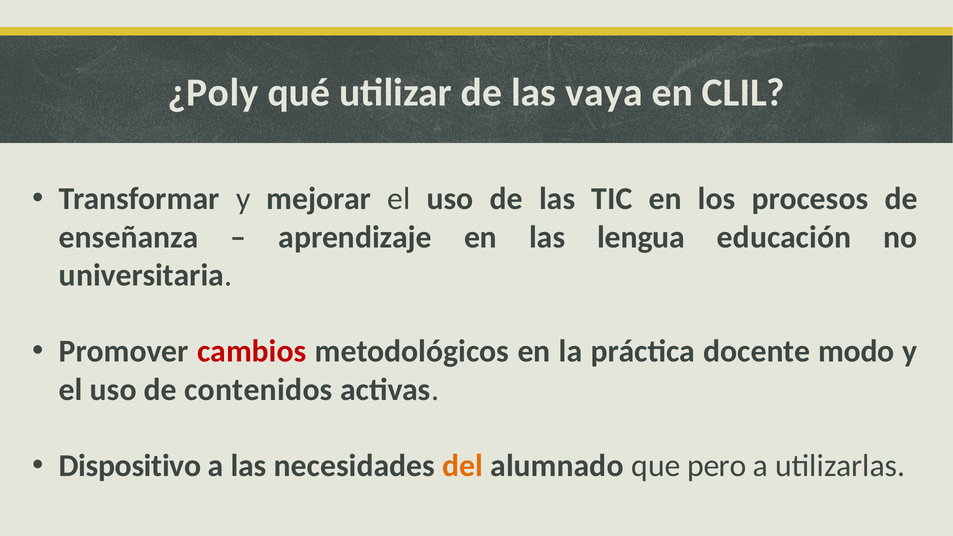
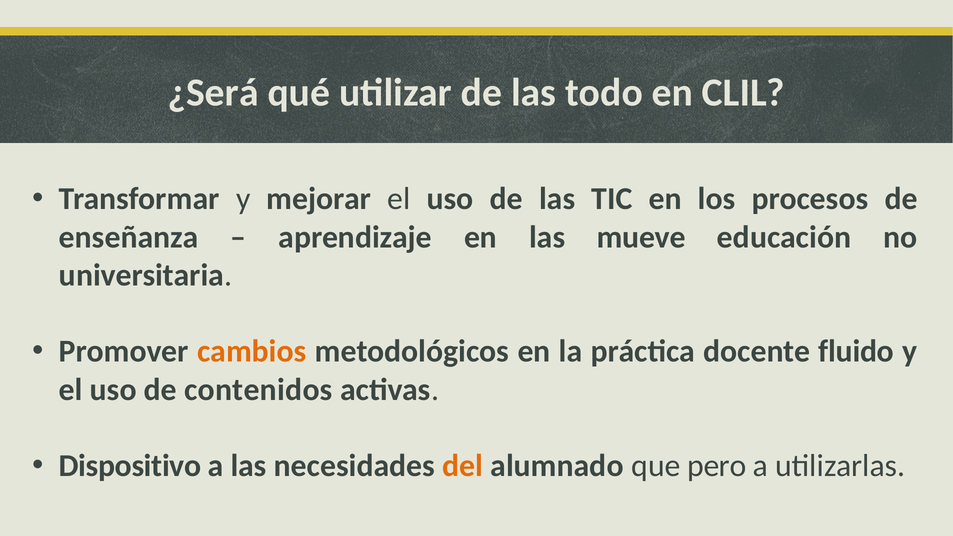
¿Poly: ¿Poly -> ¿Será
vaya: vaya -> todo
lengua: lengua -> mueve
cambios colour: red -> orange
modo: modo -> fluido
